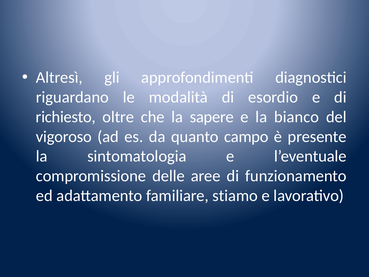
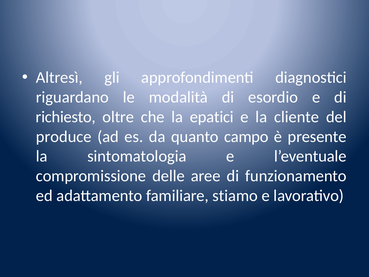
sapere: sapere -> epatici
bianco: bianco -> cliente
vigoroso: vigoroso -> produce
